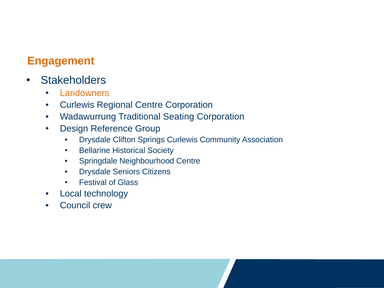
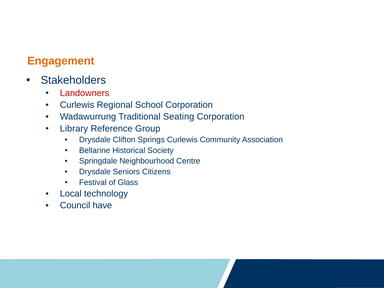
Landowners colour: orange -> red
Regional Centre: Centre -> School
Design: Design -> Library
crew: crew -> have
